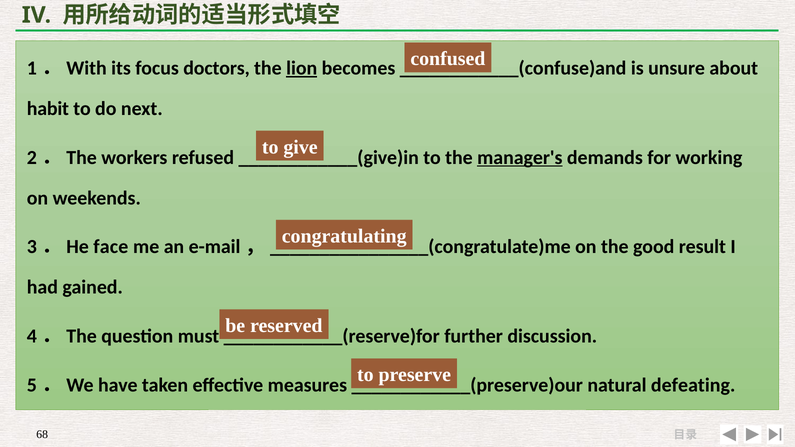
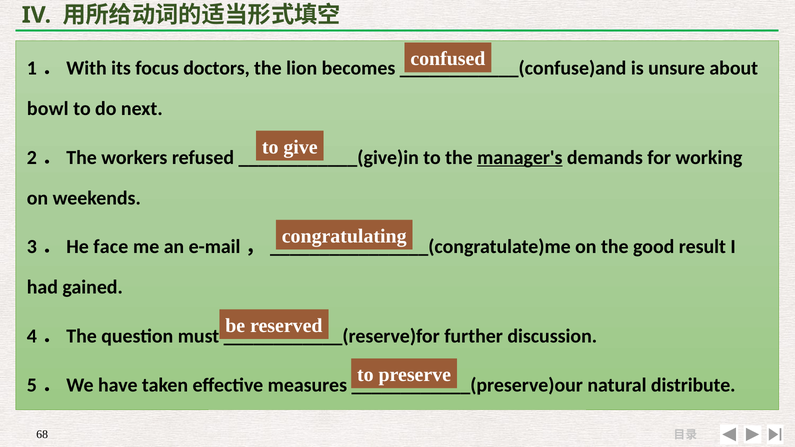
lion underline: present -> none
habit: habit -> bowl
defeating: defeating -> distribute
